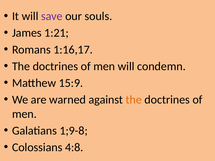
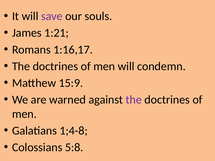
the at (134, 100) colour: orange -> purple
1;9-8: 1;9-8 -> 1;4-8
4:8: 4:8 -> 5:8
